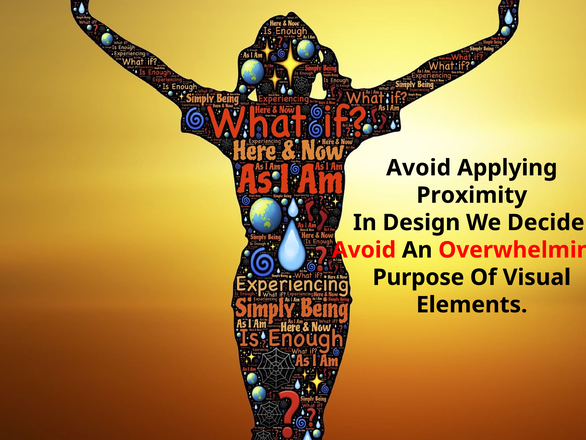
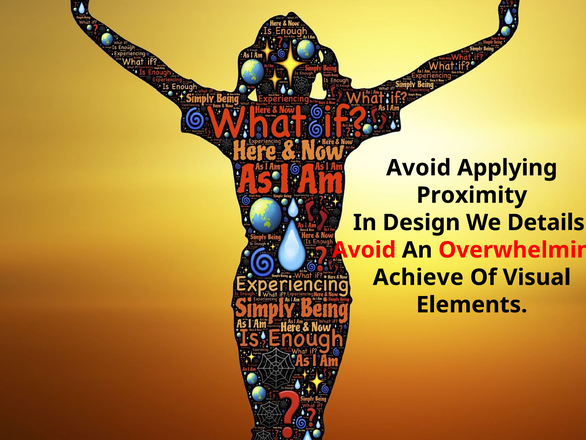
Decide: Decide -> Details
Purpose: Purpose -> Achieve
